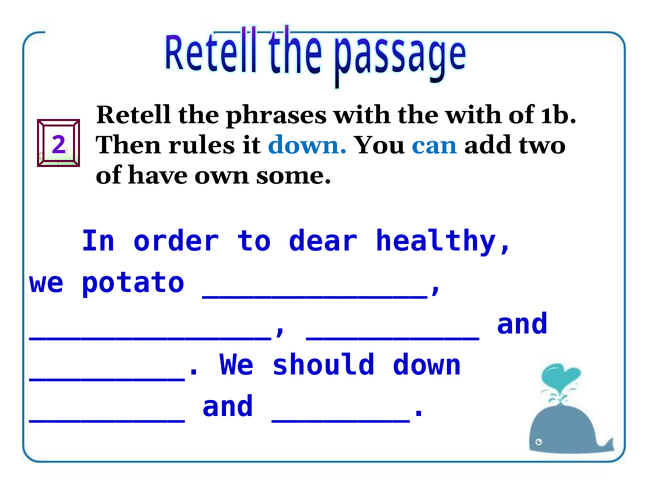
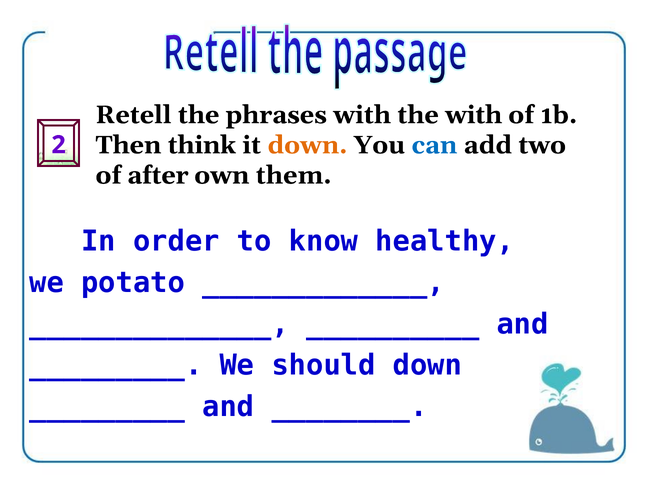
rules: rules -> think
down at (307, 145) colour: blue -> orange
have: have -> after
some: some -> them
dear: dear -> know
